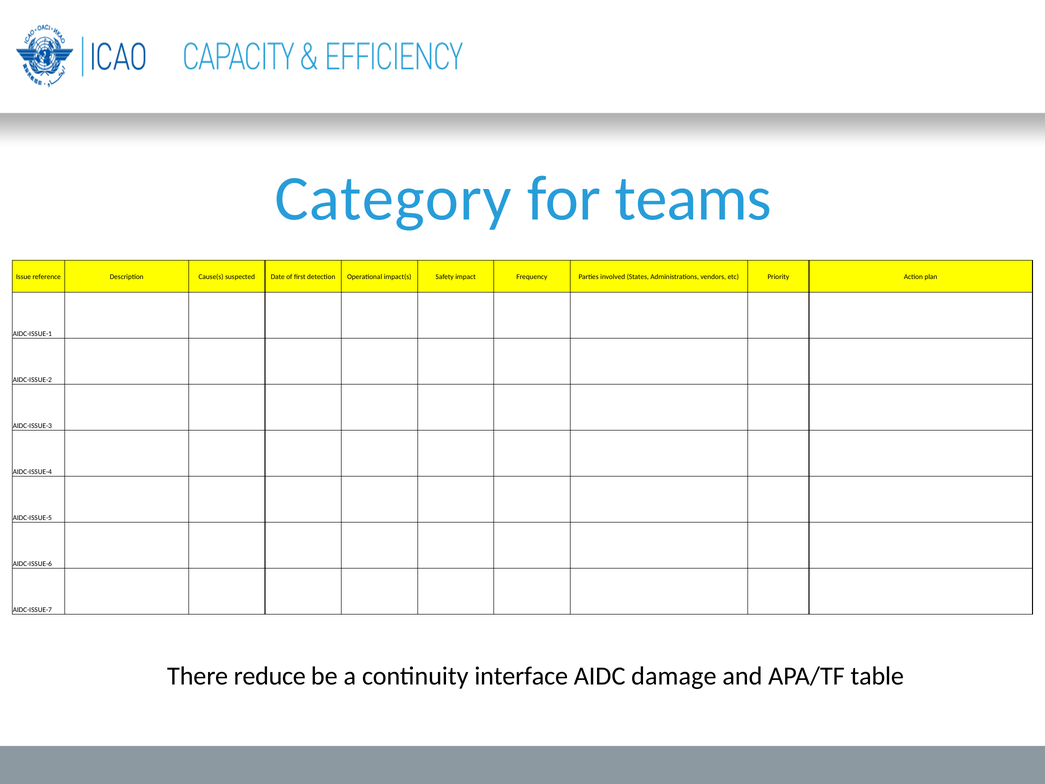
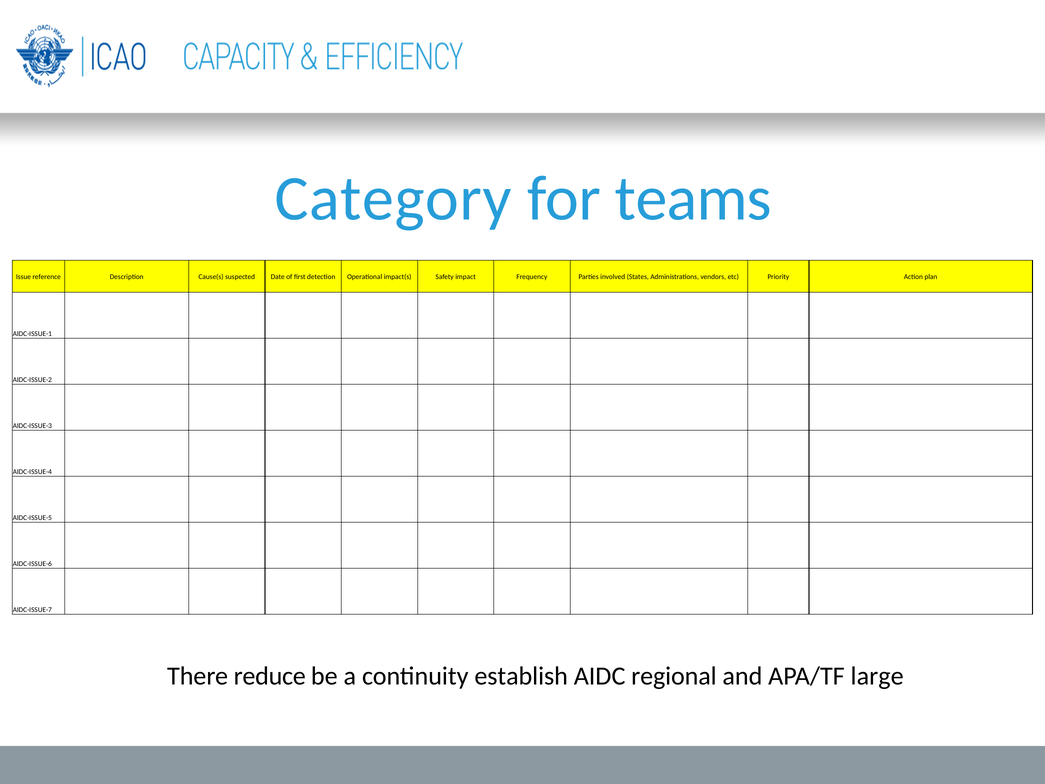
interface: interface -> establish
damage: damage -> regional
table: table -> large
